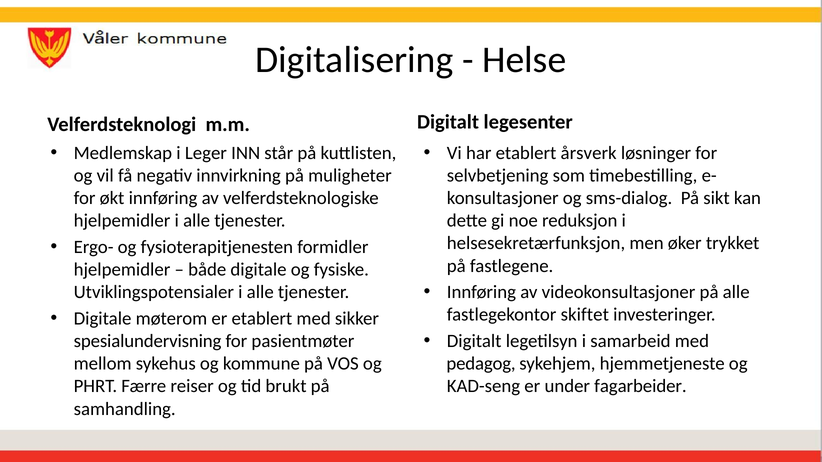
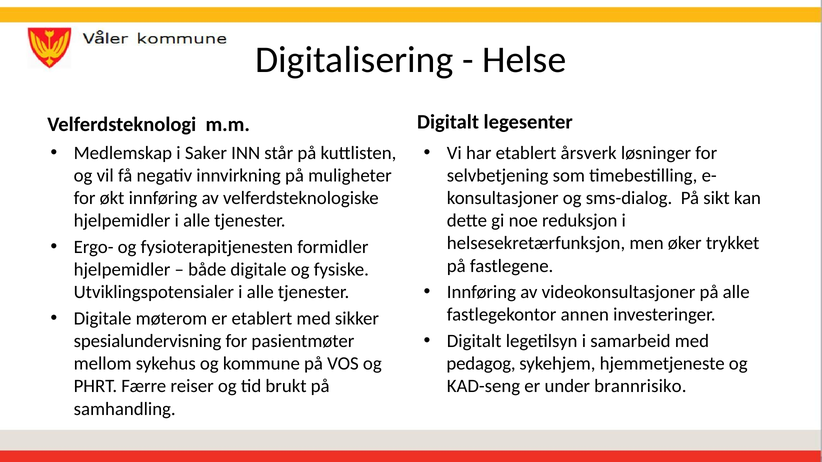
Leger: Leger -> Saker
skiftet: skiftet -> annen
fagarbeider: fagarbeider -> brannrisiko
